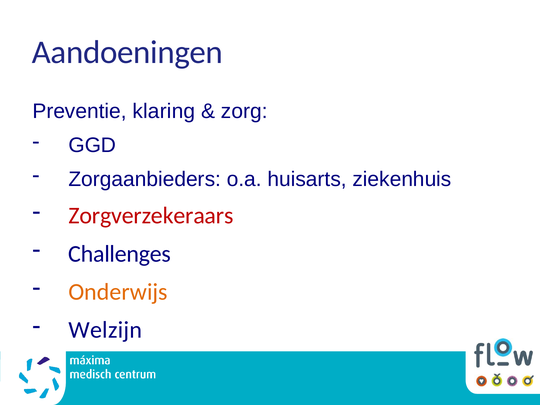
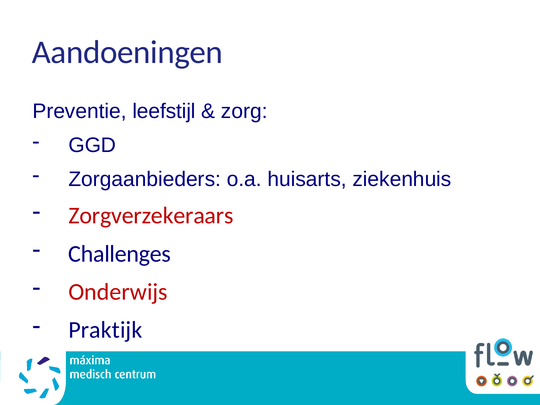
klaring: klaring -> leefstijl
Onderwijs colour: orange -> red
Welzijn: Welzijn -> Praktijk
